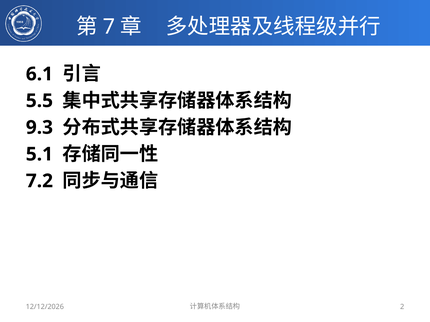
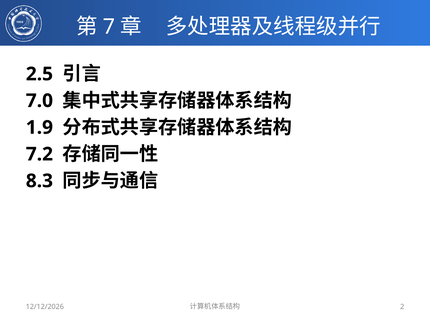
6.1: 6.1 -> 2.5
5.5: 5.5 -> 7.0
9.3: 9.3 -> 1.9
5.1: 5.1 -> 7.2
7.2: 7.2 -> 8.3
